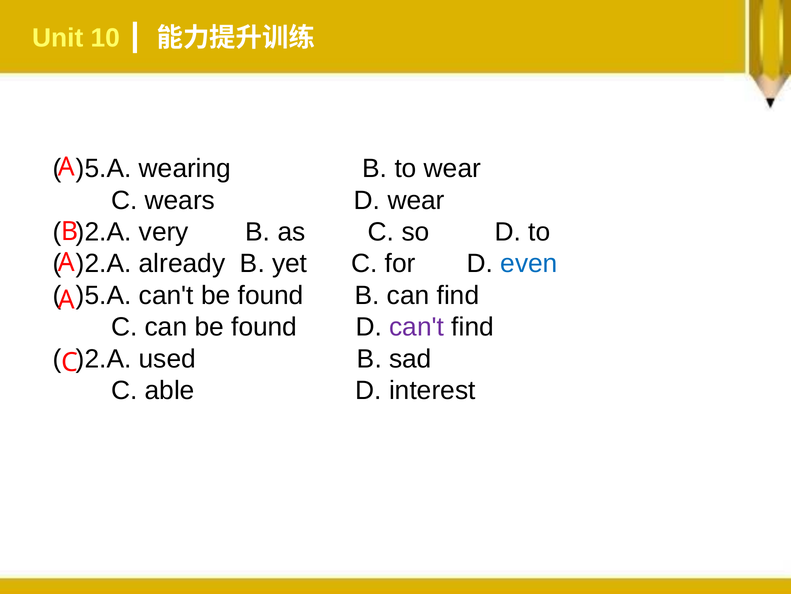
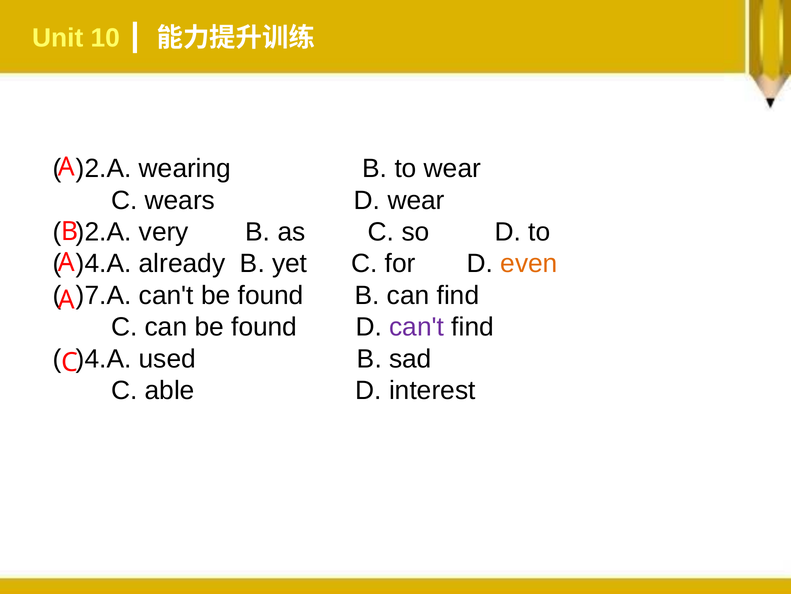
)5.A at (104, 168): )5.A -> )2.A
)2.A at (104, 263): )2.A -> )4.A
even colour: blue -> orange
)5.A at (104, 295): )5.A -> )7.A
)2.A at (104, 358): )2.A -> )4.A
